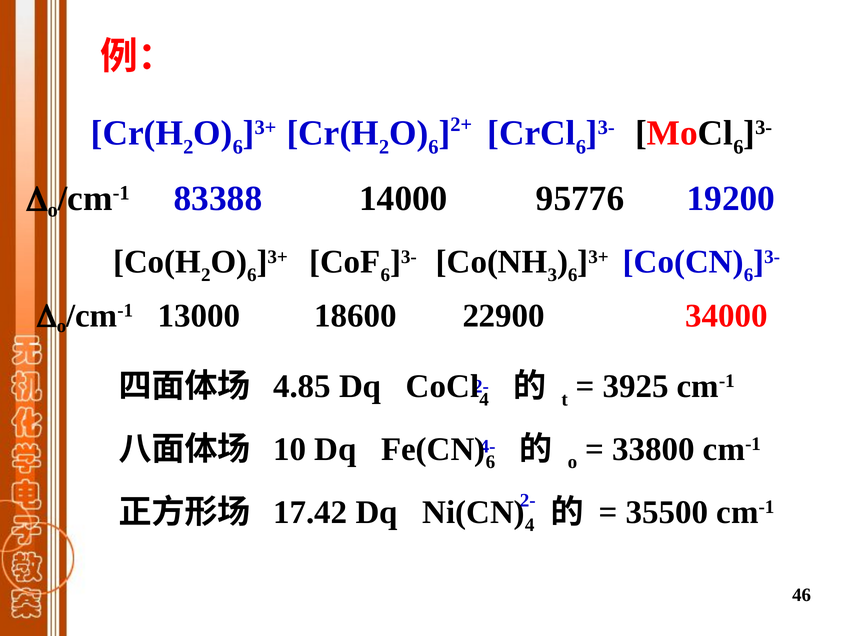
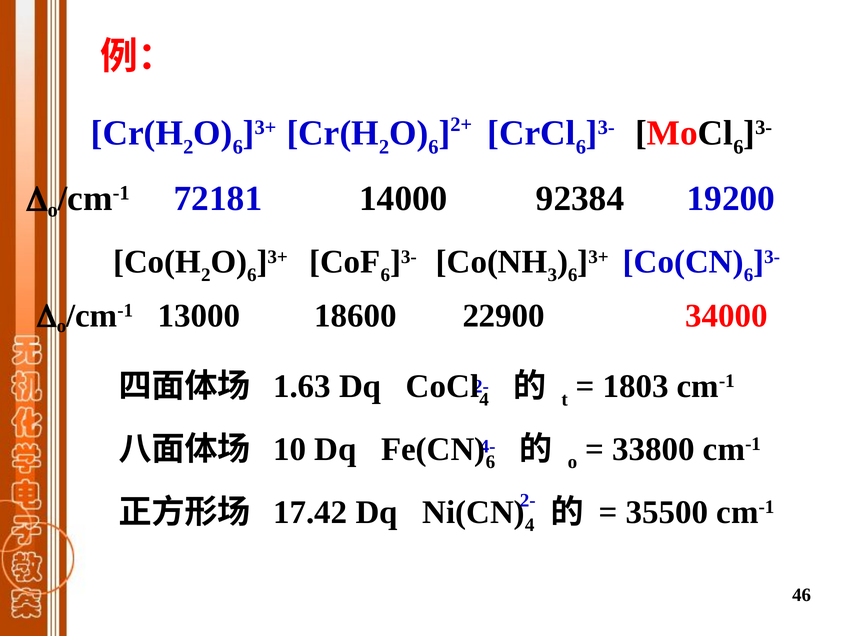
83388: 83388 -> 72181
95776: 95776 -> 92384
4.85: 4.85 -> 1.63
3925: 3925 -> 1803
